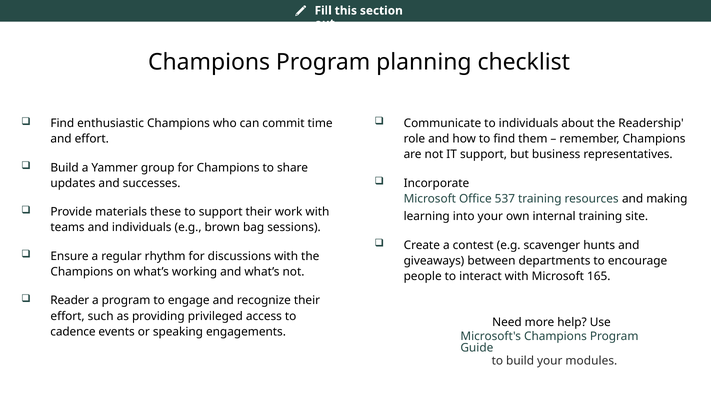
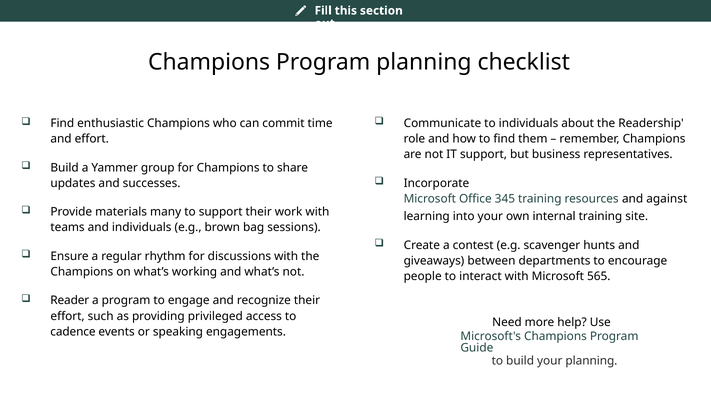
537: 537 -> 345
making: making -> against
these: these -> many
165: 165 -> 565
your modules: modules -> planning
